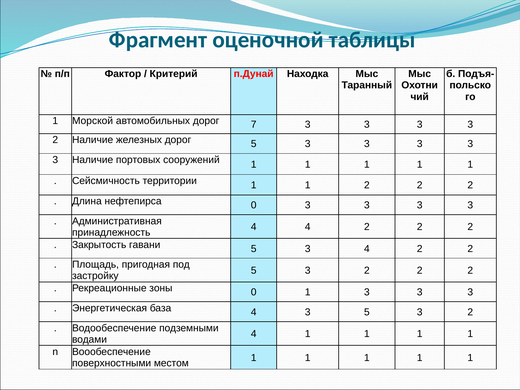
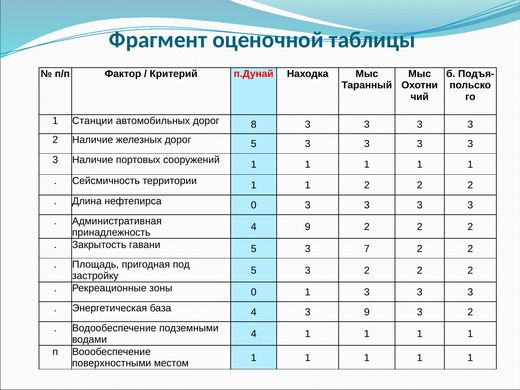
Морской: Морской -> Станции
7: 7 -> 8
4 4: 4 -> 9
3 4: 4 -> 7
3 5: 5 -> 9
